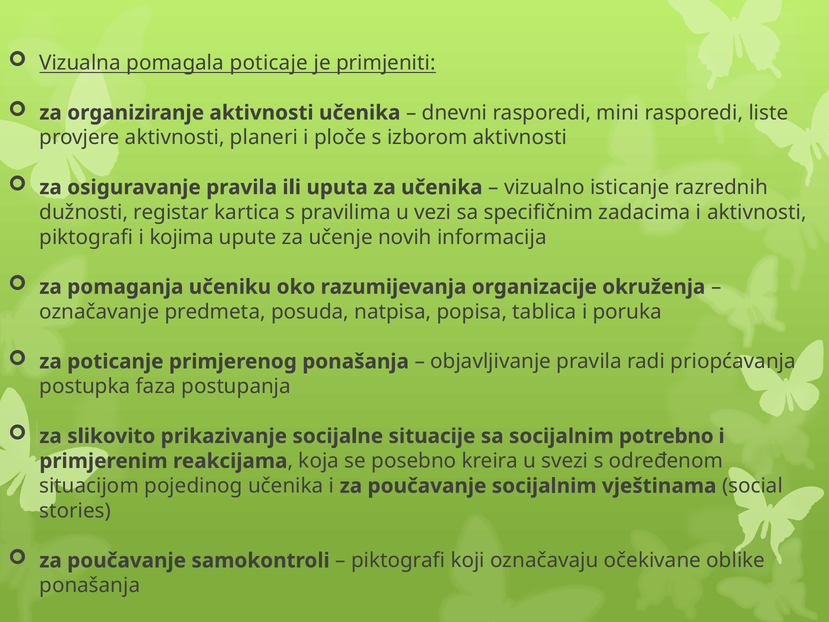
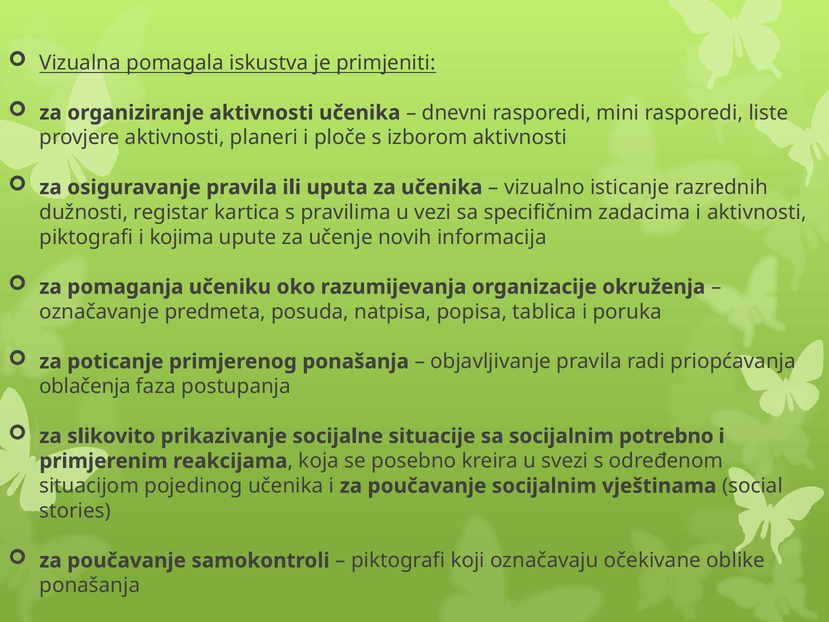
poticaje: poticaje -> iskustva
postupka: postupka -> oblačenja
